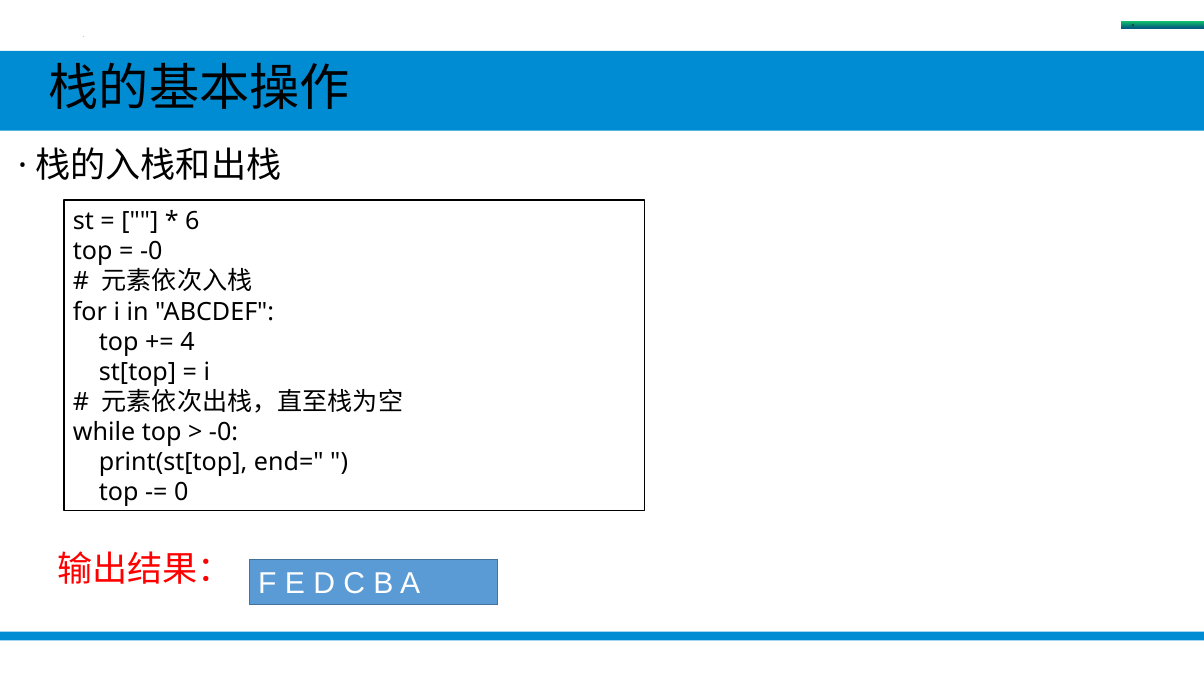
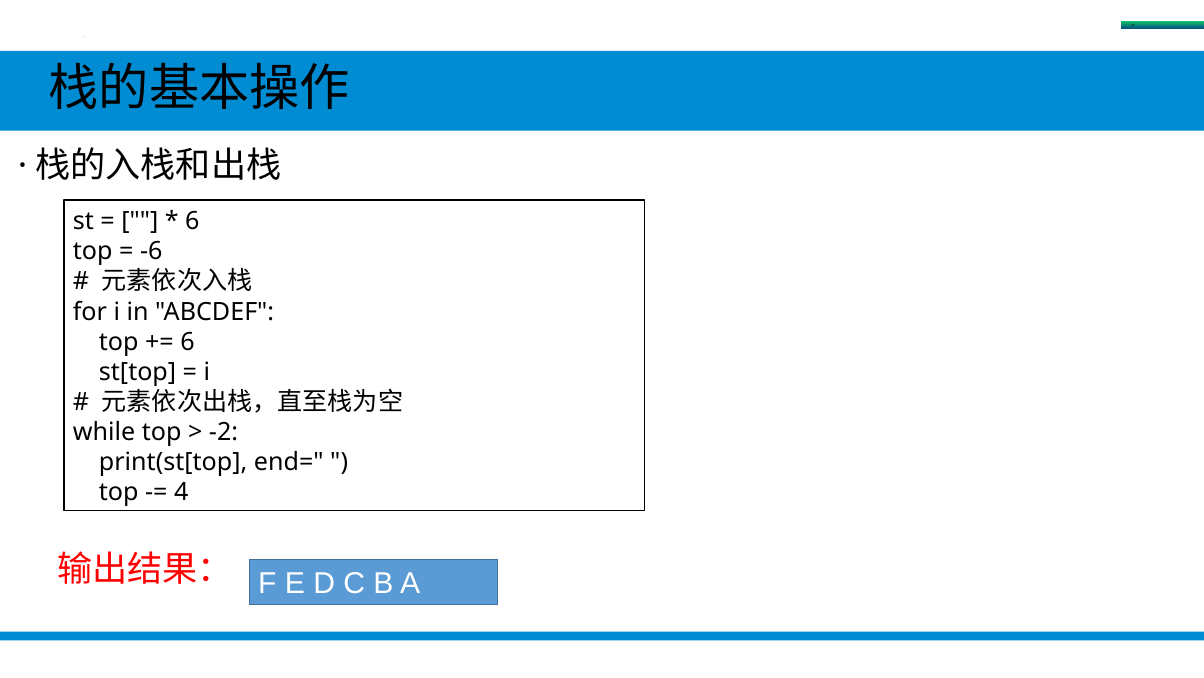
-0 at (151, 251): -0 -> -6
4 at (188, 342): 4 -> 6
-0 at (224, 432): -0 -> -2
0: 0 -> 4
